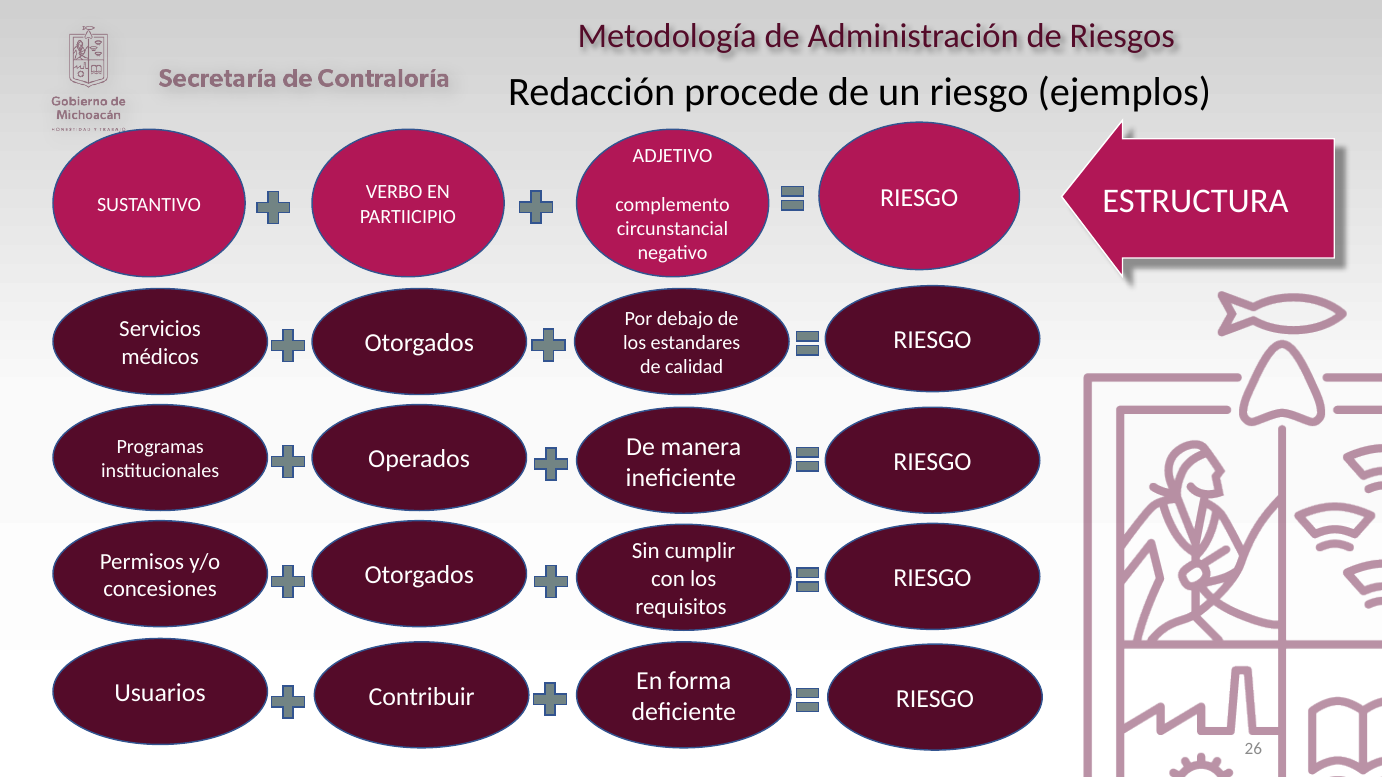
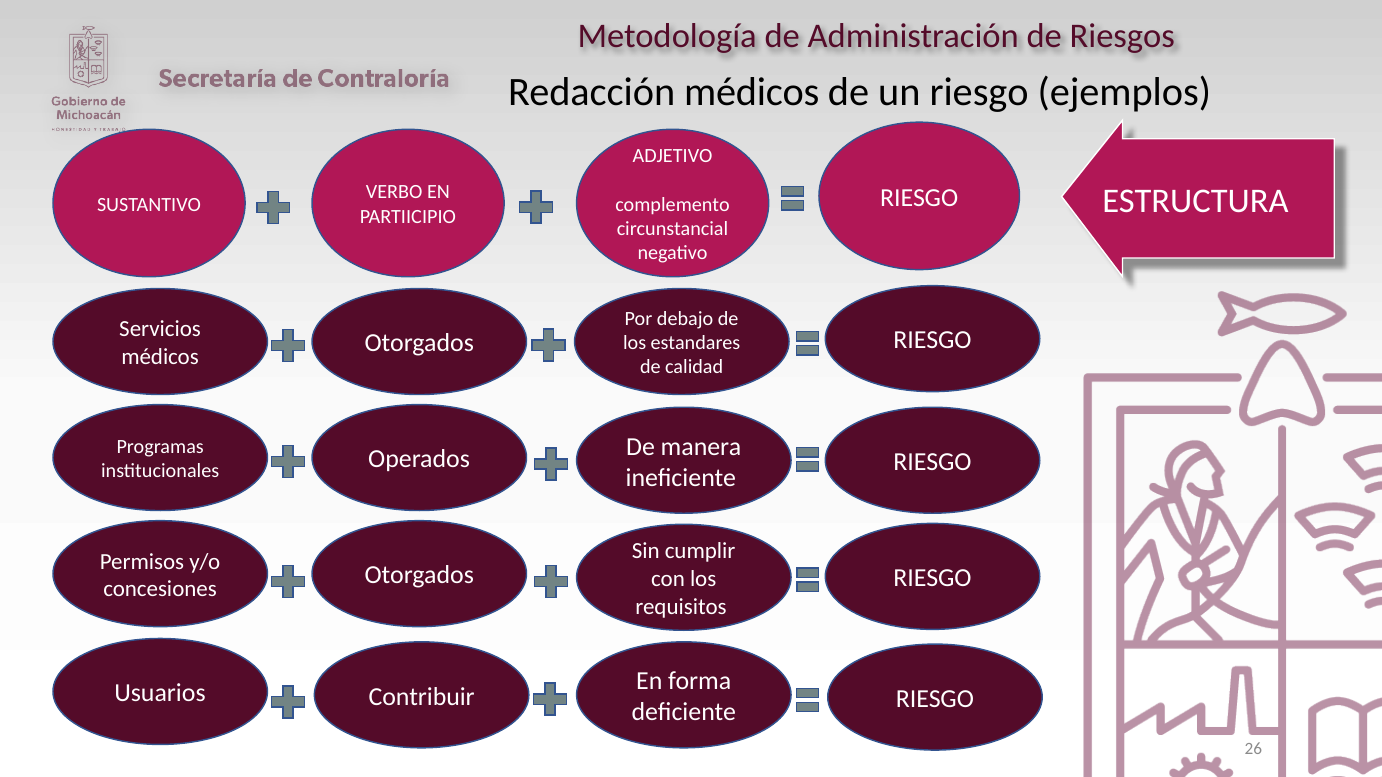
Redacción procede: procede -> médicos
